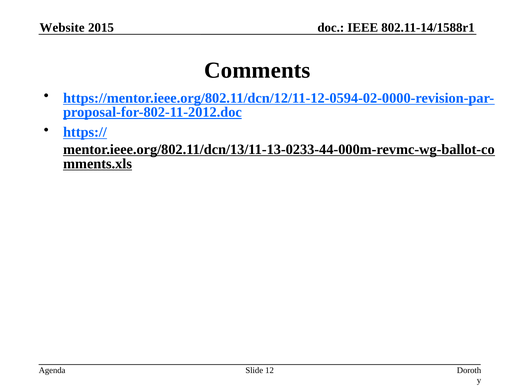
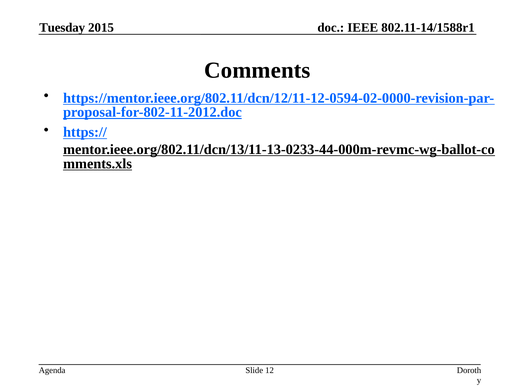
Website: Website -> Tuesday
